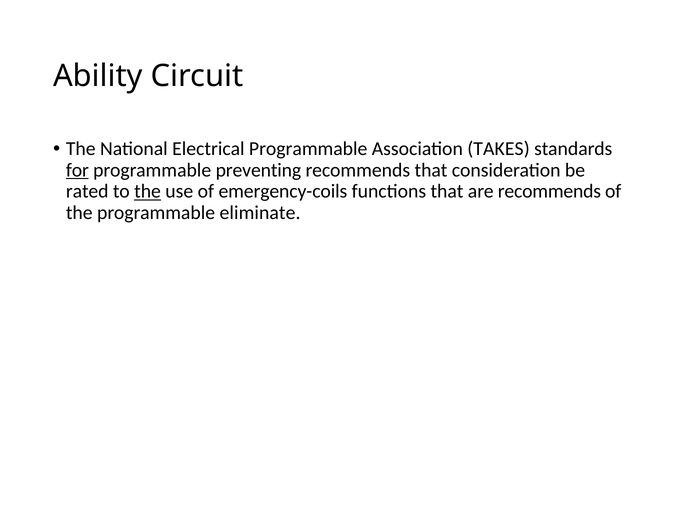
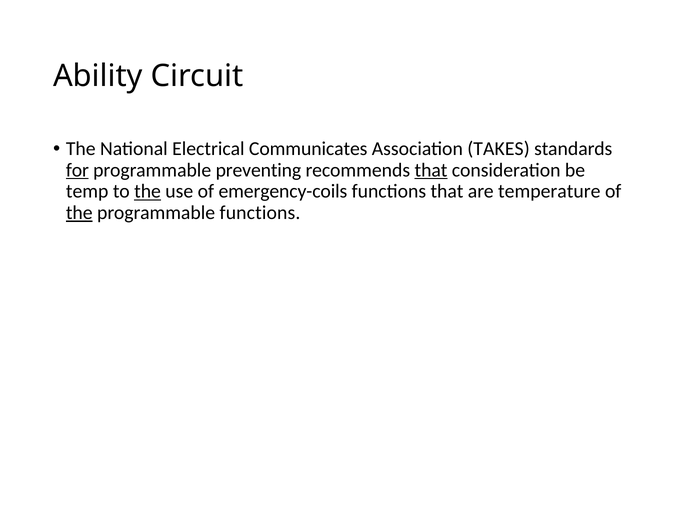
Electrical Programmable: Programmable -> Communicates
that at (431, 170) underline: none -> present
rated: rated -> temp
are recommends: recommends -> temperature
the at (79, 213) underline: none -> present
programmable eliminate: eliminate -> functions
